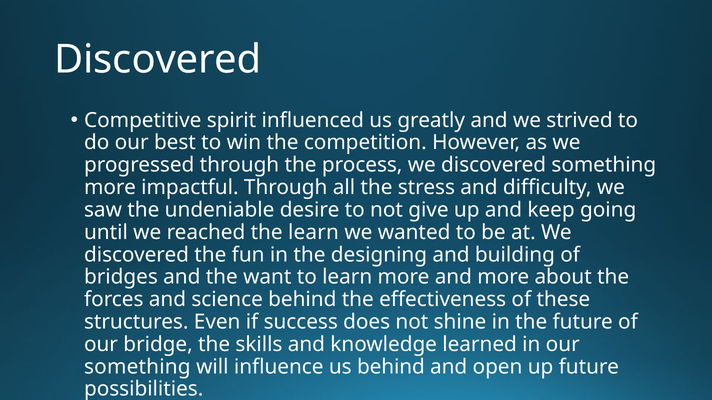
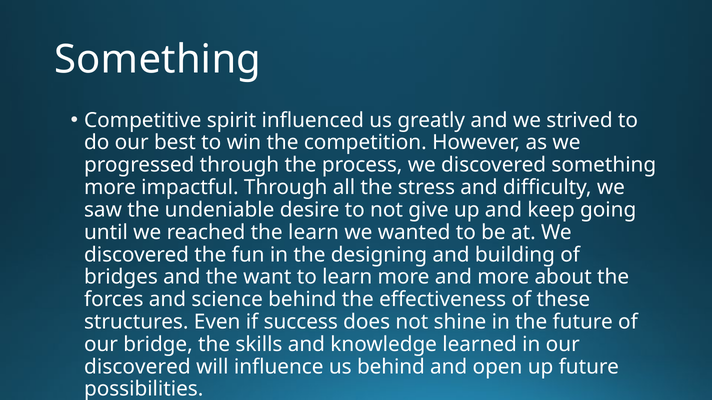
Discovered at (158, 60): Discovered -> Something
something at (137, 367): something -> discovered
